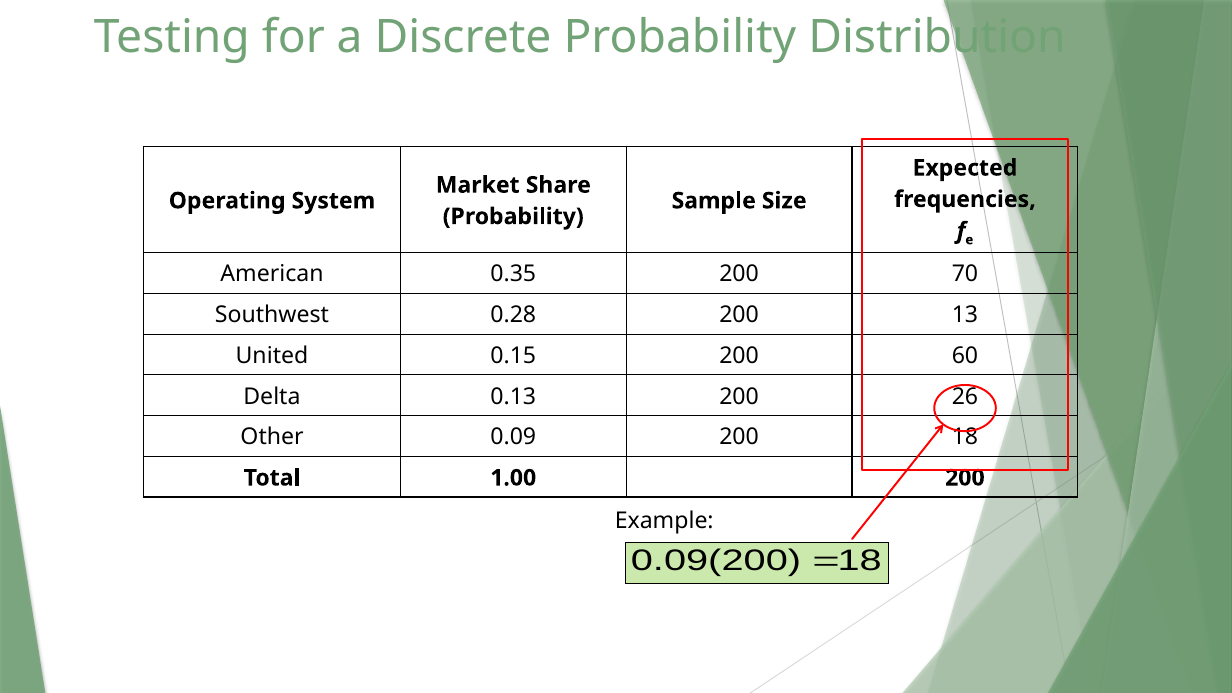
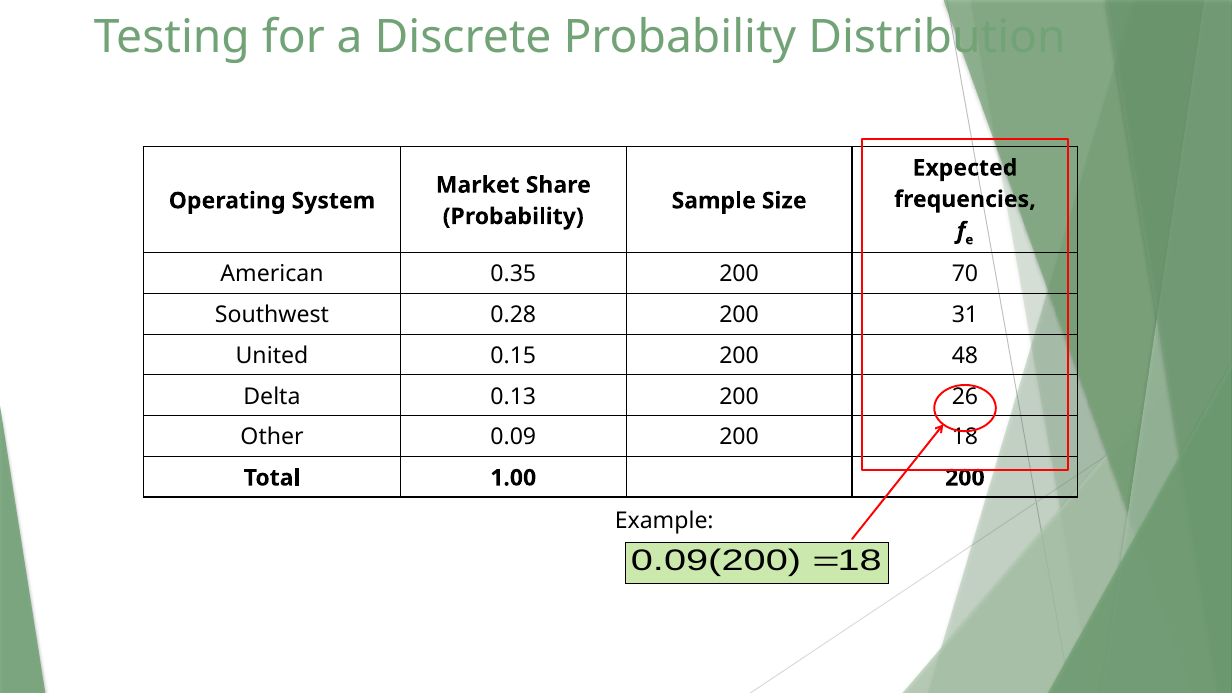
13: 13 -> 31
60: 60 -> 48
